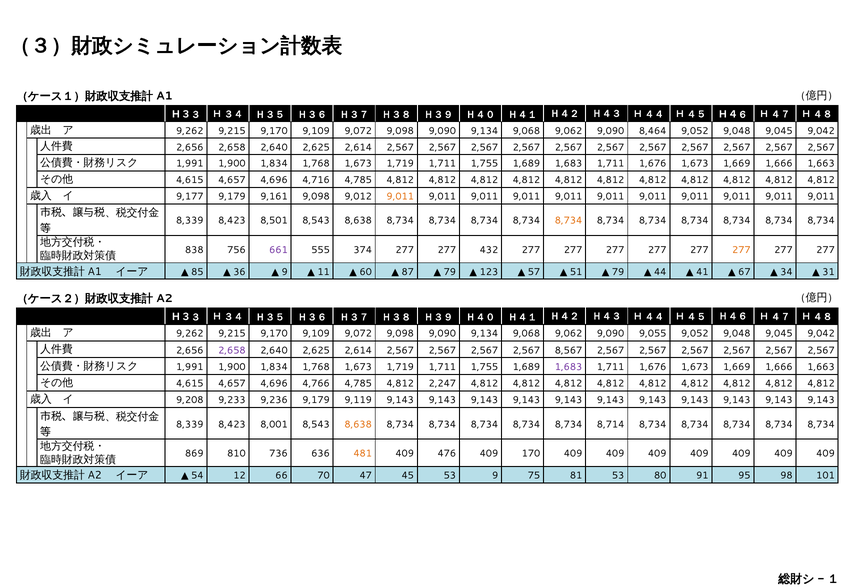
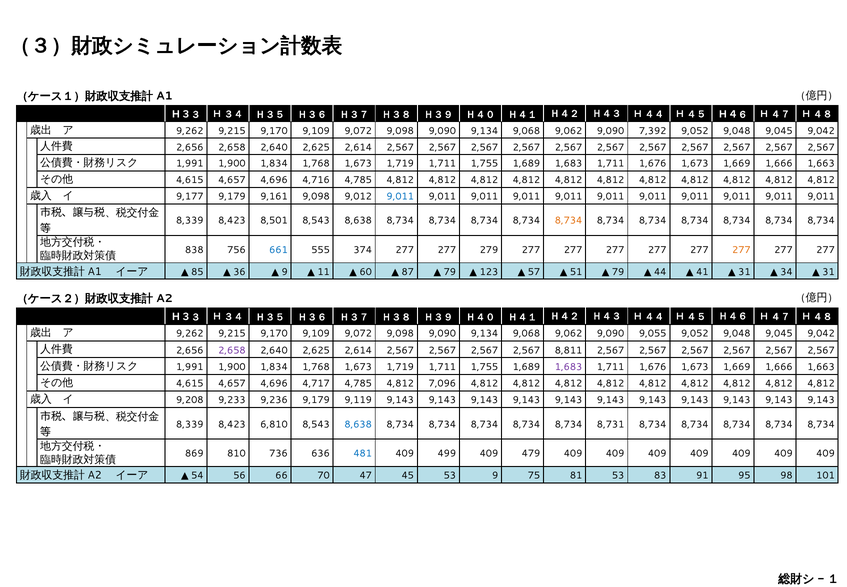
8,464: 8,464 -> 7,392
9,011 at (400, 196) colour: orange -> blue
661 colour: purple -> blue
432: 432 -> 279
67 at (744, 272): 67 -> 31
8,567: 8,567 -> 8,811
4,766: 4,766 -> 4,717
2,247: 2,247 -> 7,096
8,001: 8,001 -> 6,810
8,638 at (358, 424) colour: orange -> blue
8,714: 8,714 -> 8,731
481 colour: orange -> blue
476: 476 -> 499
170: 170 -> 479
12: 12 -> 56
80: 80 -> 83
